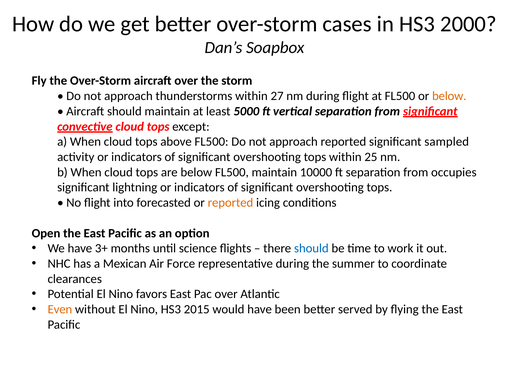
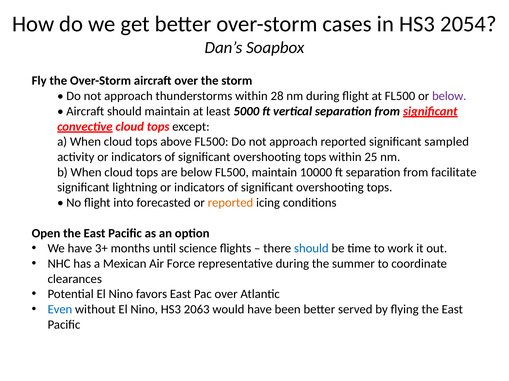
2000: 2000 -> 2054
27: 27 -> 28
below at (449, 96) colour: orange -> purple
occupies: occupies -> facilitate
Even colour: orange -> blue
2015: 2015 -> 2063
